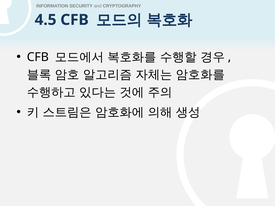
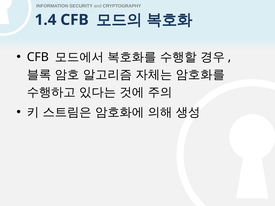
4.5: 4.5 -> 1.4
